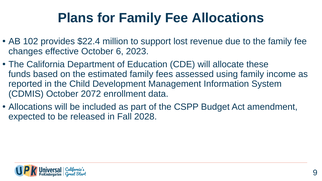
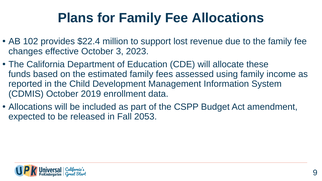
6: 6 -> 3
2072: 2072 -> 2019
2028: 2028 -> 2053
